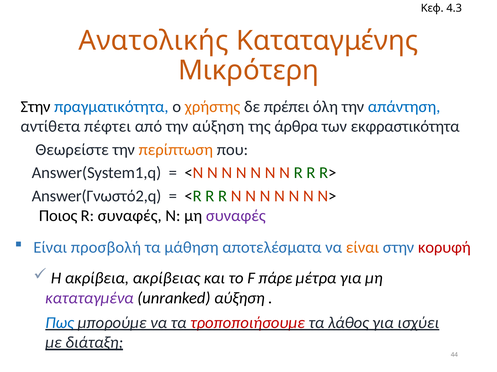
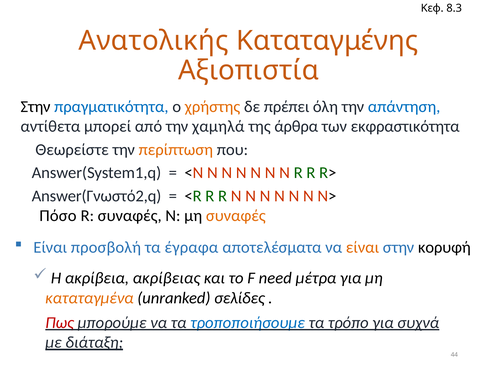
4.3: 4.3 -> 8.3
Μικρότερη: Μικρότερη -> Αξιοπιστία
πέφτει: πέφτει -> μπορεί
την αύξηση: αύξηση -> χαμηλά
Ποιος: Ποιος -> Πόσο
συναφές at (236, 216) colour: purple -> orange
μάθηση: μάθηση -> έγραφα
κορυφή colour: red -> black
πάρε: πάρε -> need
καταταγμένα colour: purple -> orange
unranked αύξηση: αύξηση -> σελίδες
Πως colour: blue -> red
τροποποιήσουμε colour: red -> blue
λάθος: λάθος -> τρόπο
ισχύει: ισχύει -> συχνά
